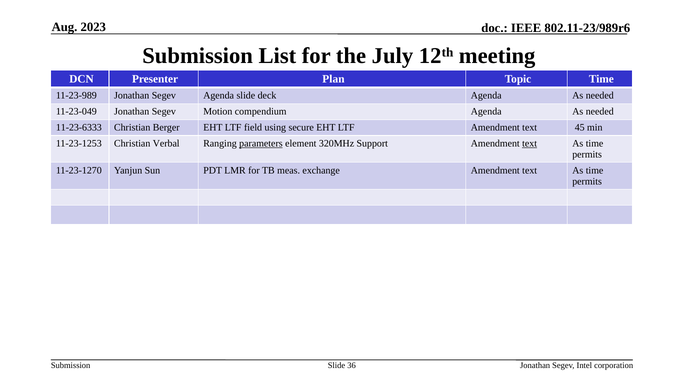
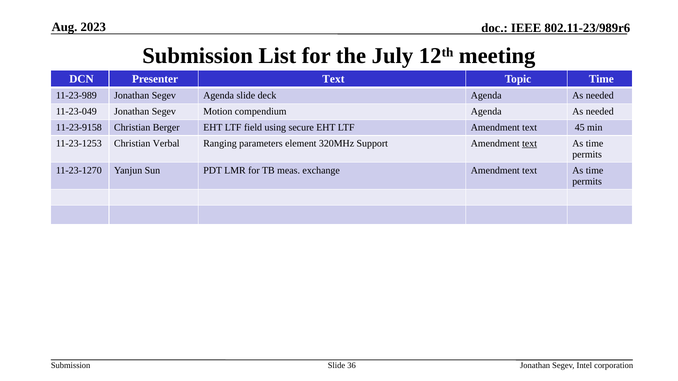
Presenter Plan: Plan -> Text
11-23-6333: 11-23-6333 -> 11-23-9158
parameters underline: present -> none
